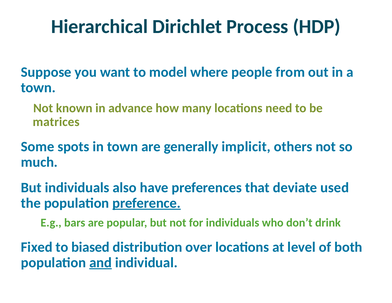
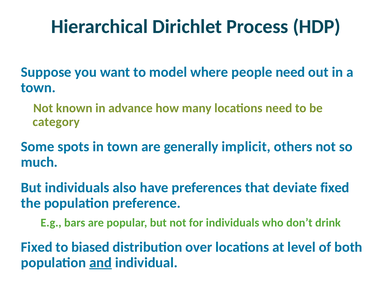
people from: from -> need
matrices: matrices -> category
deviate used: used -> fixed
preference underline: present -> none
